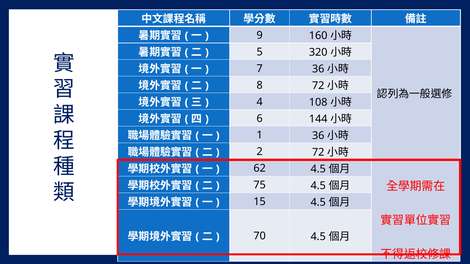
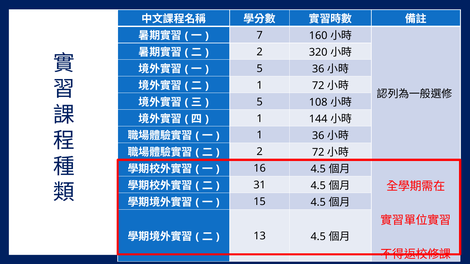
9: 9 -> 7
5 at (260, 52): 5 -> 2
7 at (260, 69): 7 -> 5
8 at (260, 85): 8 -> 1
4 at (260, 102): 4 -> 5
6 at (260, 119): 6 -> 1
62: 62 -> 16
75: 75 -> 31
70: 70 -> 13
